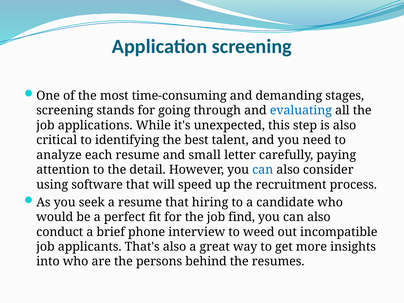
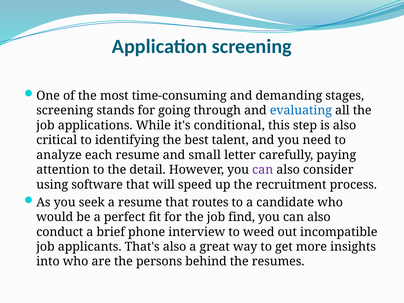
unexpected: unexpected -> conditional
can at (263, 170) colour: blue -> purple
hiring: hiring -> routes
